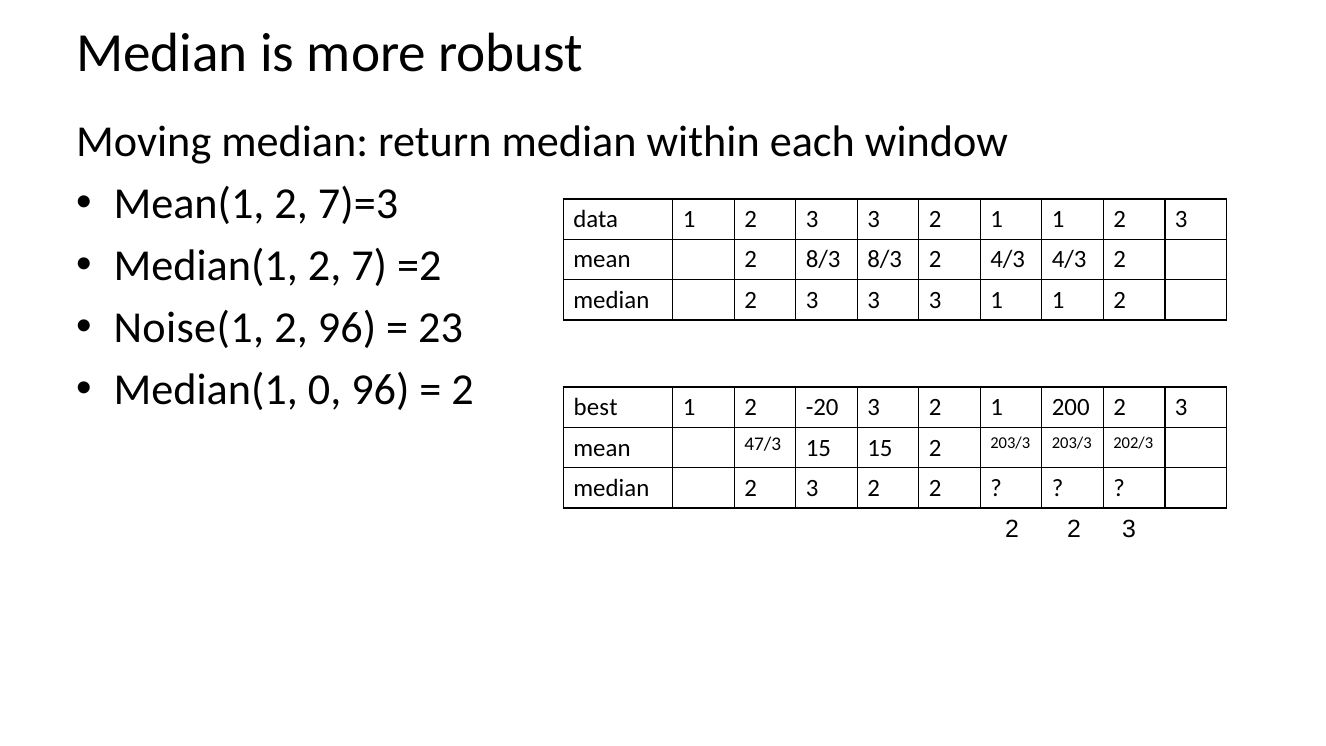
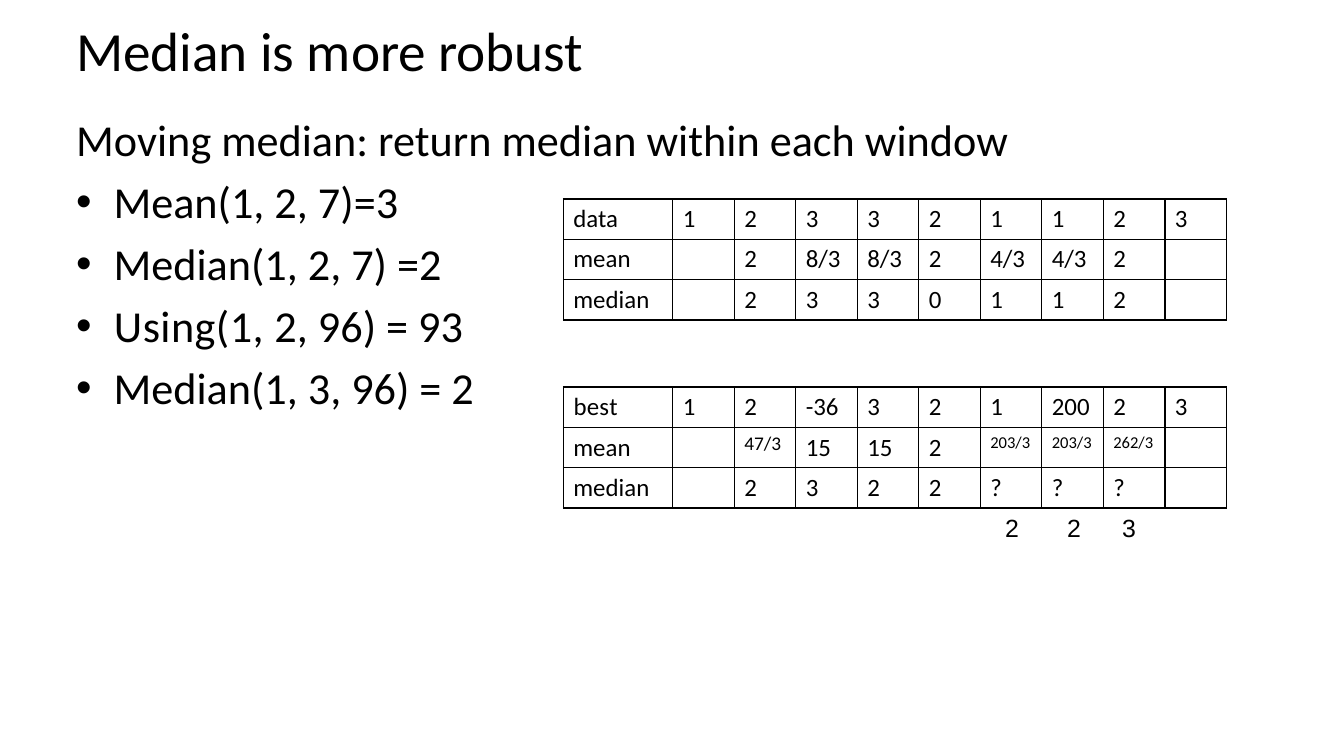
3 3 3: 3 -> 0
Noise(1: Noise(1 -> Using(1
23: 23 -> 93
Median(1 0: 0 -> 3
-20: -20 -> -36
202/3: 202/3 -> 262/3
